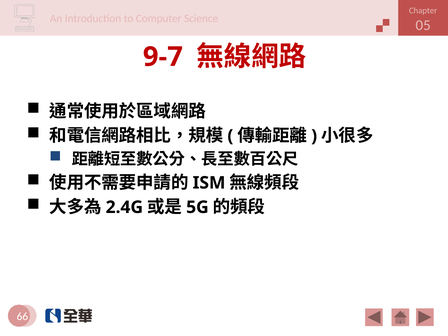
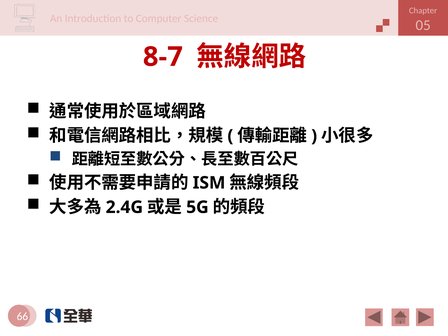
9-7: 9-7 -> 8-7
